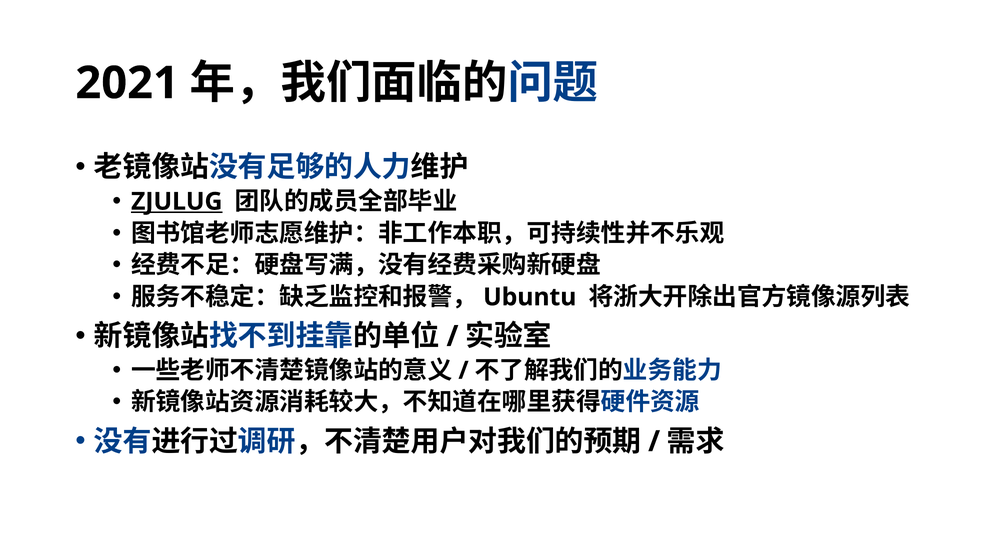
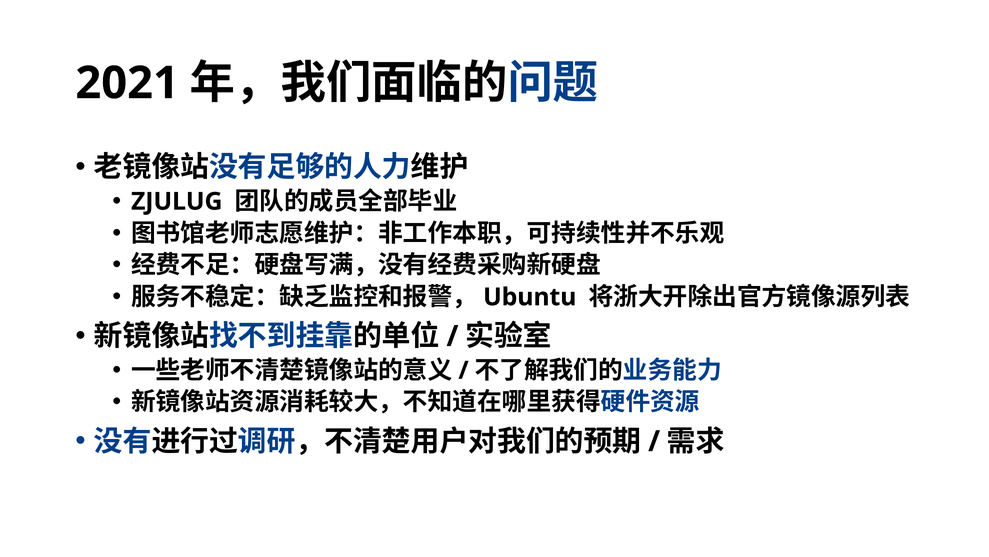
ZJULUG underline: present -> none
